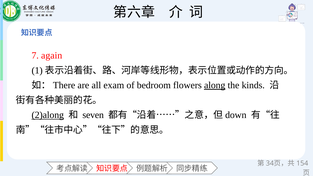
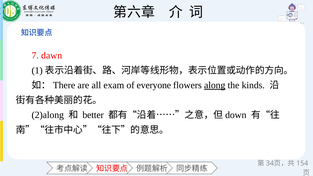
again: again -> dawn
bedroom: bedroom -> everyone
2)along underline: present -> none
seven: seven -> better
